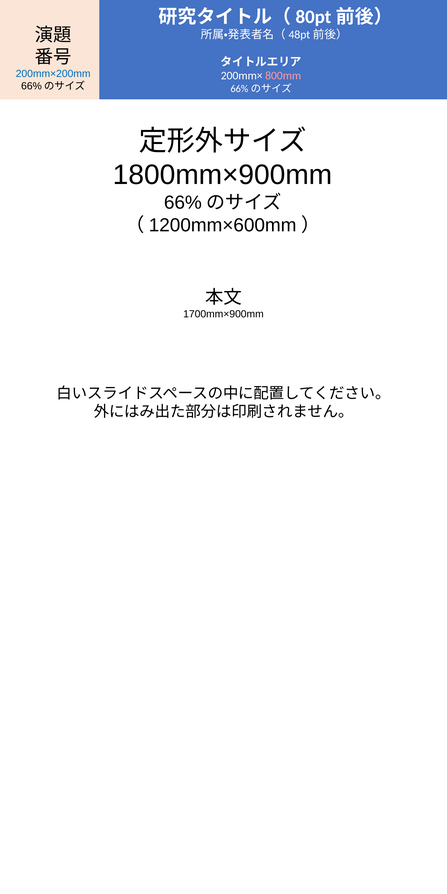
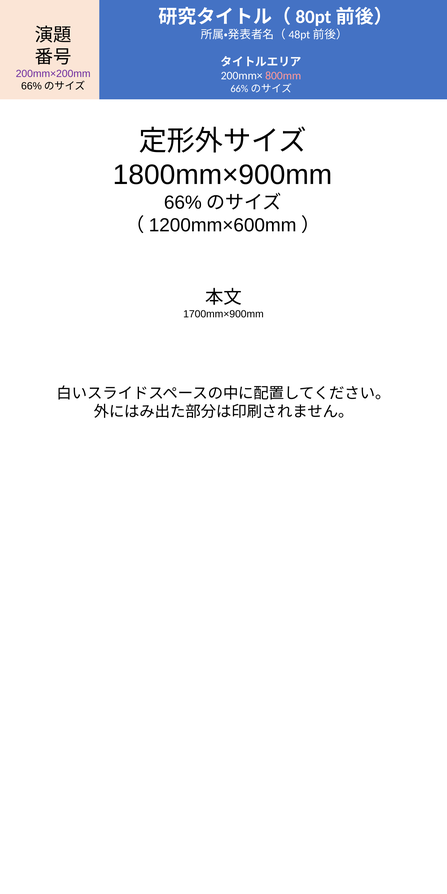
200mm×200mm colour: blue -> purple
